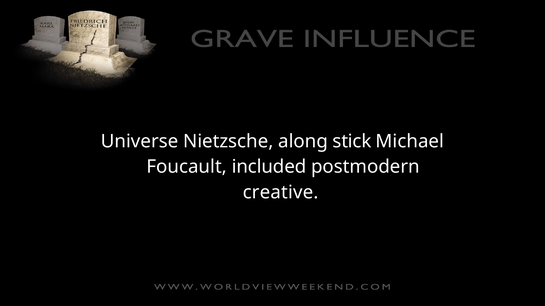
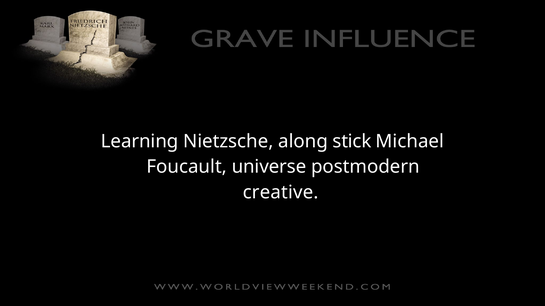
Universe: Universe -> Learning
included: included -> universe
